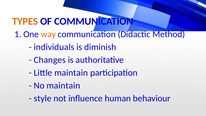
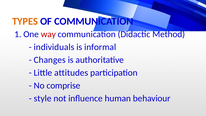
way colour: orange -> red
diminish: diminish -> informal
Little maintain: maintain -> attitudes
No maintain: maintain -> comprise
